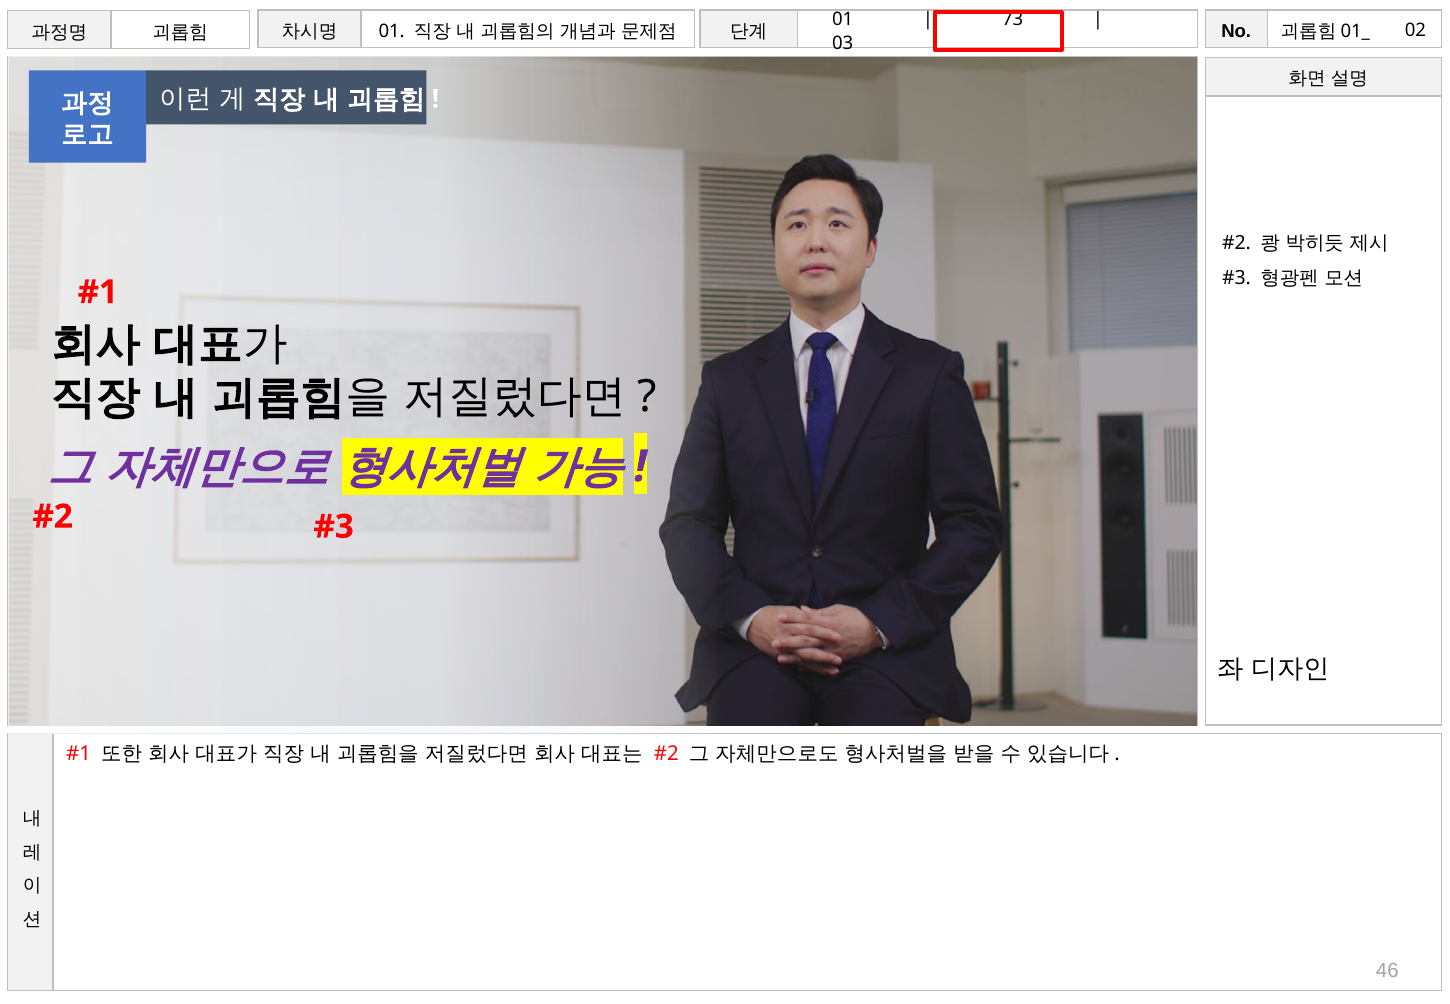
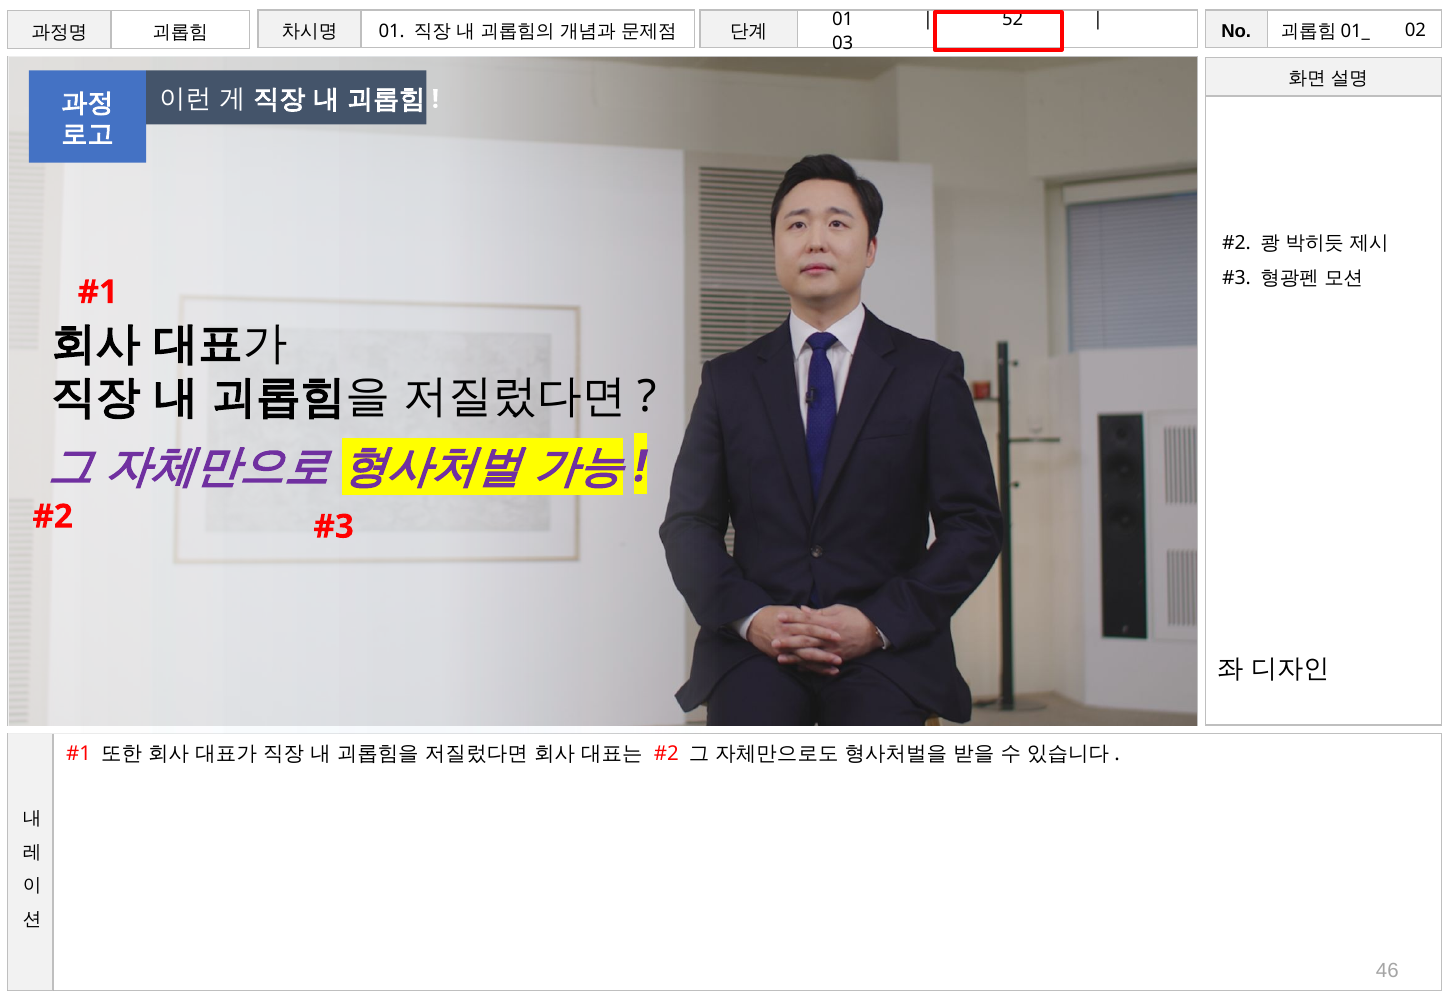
73: 73 -> 52
